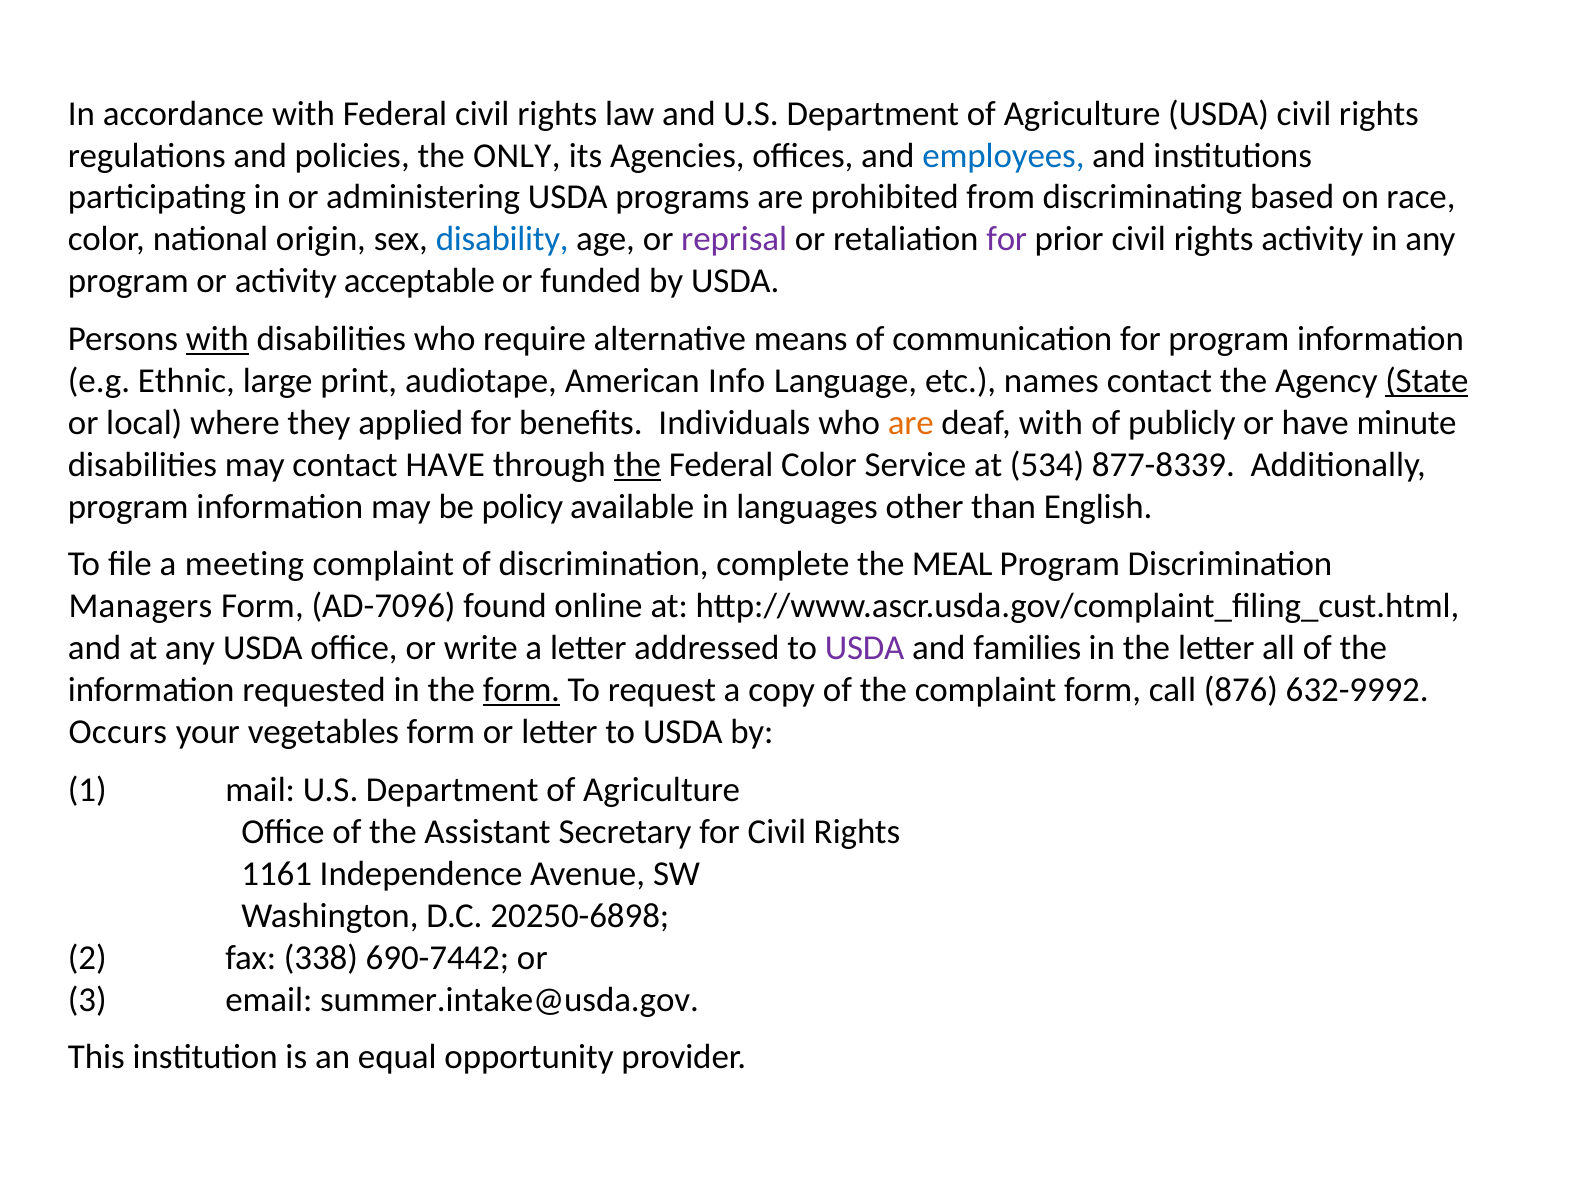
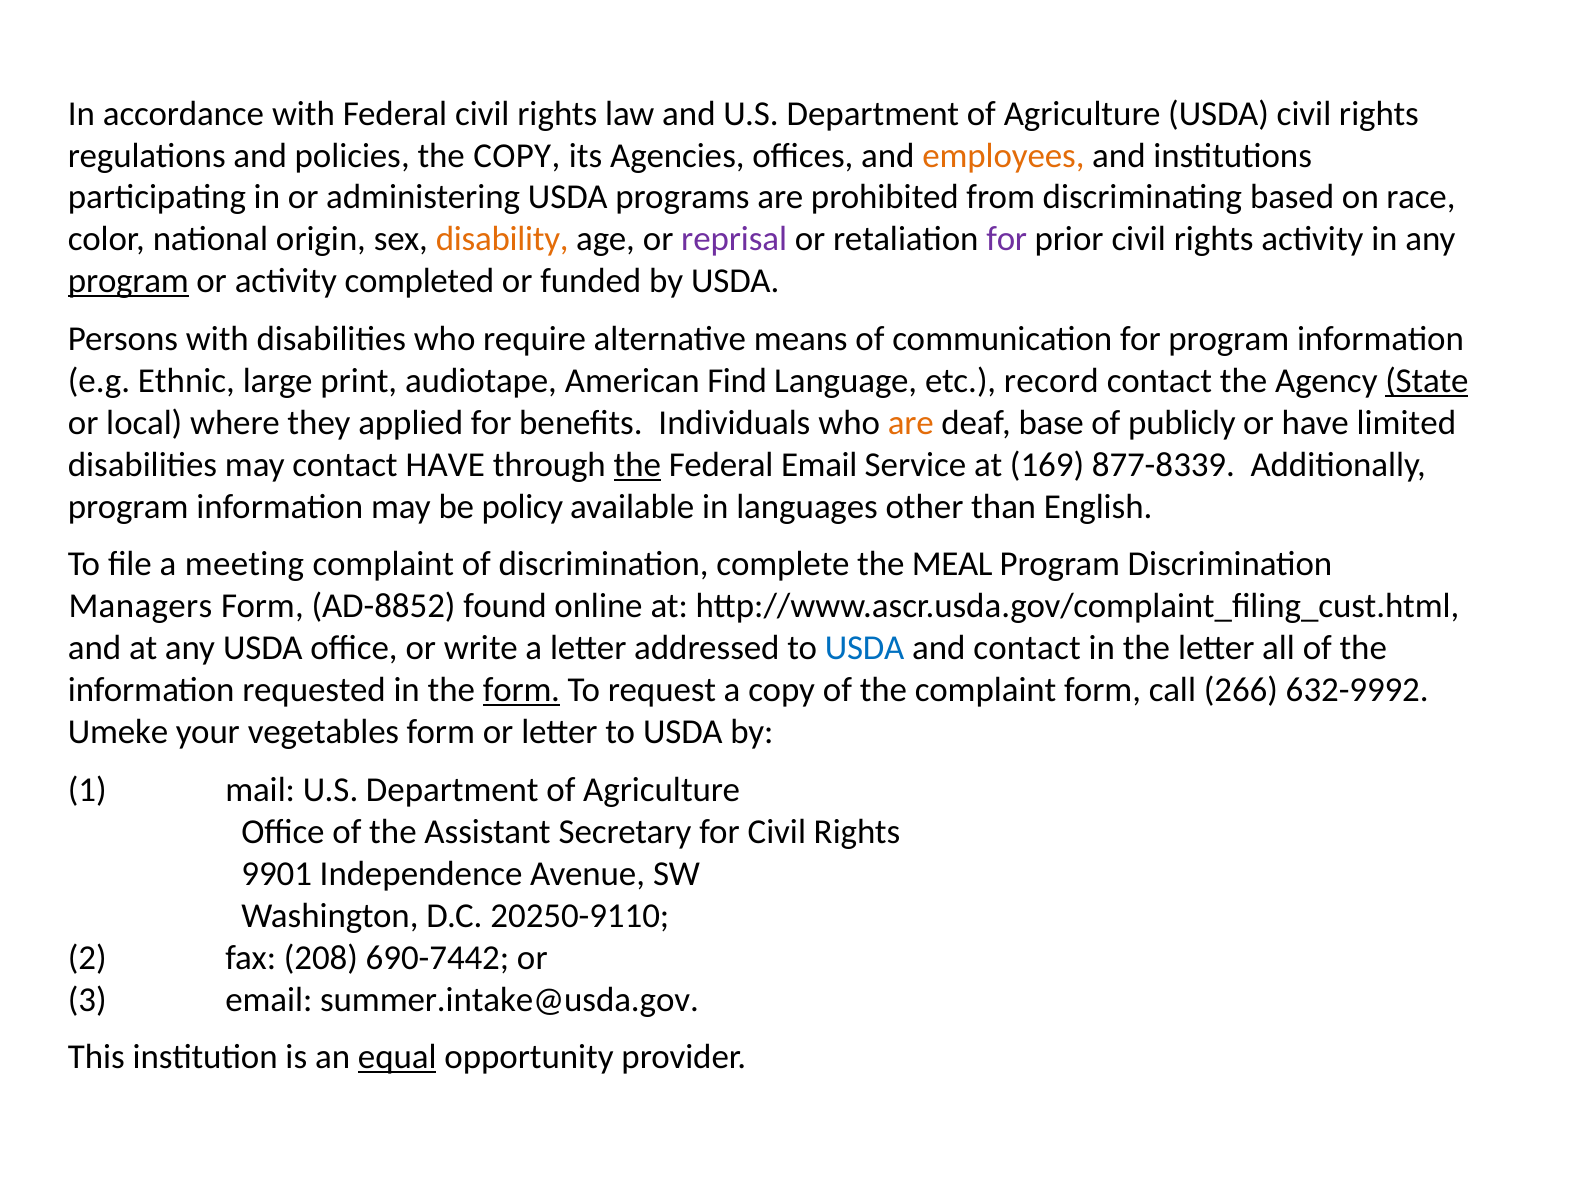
the ONLY: ONLY -> COPY
employees colour: blue -> orange
disability colour: blue -> orange
program at (128, 281) underline: none -> present
acceptable: acceptable -> completed
with at (217, 339) underline: present -> none
Info: Info -> Find
names: names -> record
deaf with: with -> base
minute: minute -> limited
Federal Color: Color -> Email
534: 534 -> 169
AD-7096: AD-7096 -> AD-8852
USDA at (865, 649) colour: purple -> blue
and families: families -> contact
876: 876 -> 266
Occurs: Occurs -> Umeke
1161: 1161 -> 9901
20250-6898: 20250-6898 -> 20250-9110
338: 338 -> 208
equal underline: none -> present
